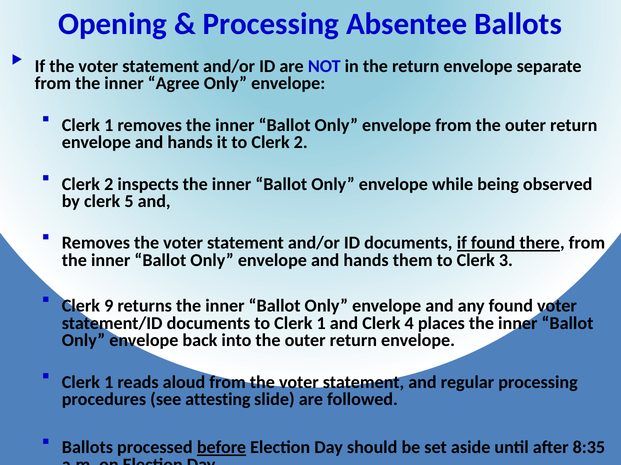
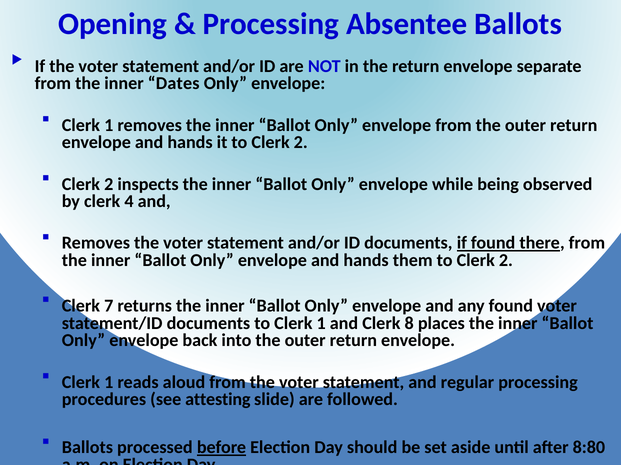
Agree: Agree -> Dates
5: 5 -> 4
them to Clerk 3: 3 -> 2
9: 9 -> 7
4: 4 -> 8
8:35: 8:35 -> 8:80
